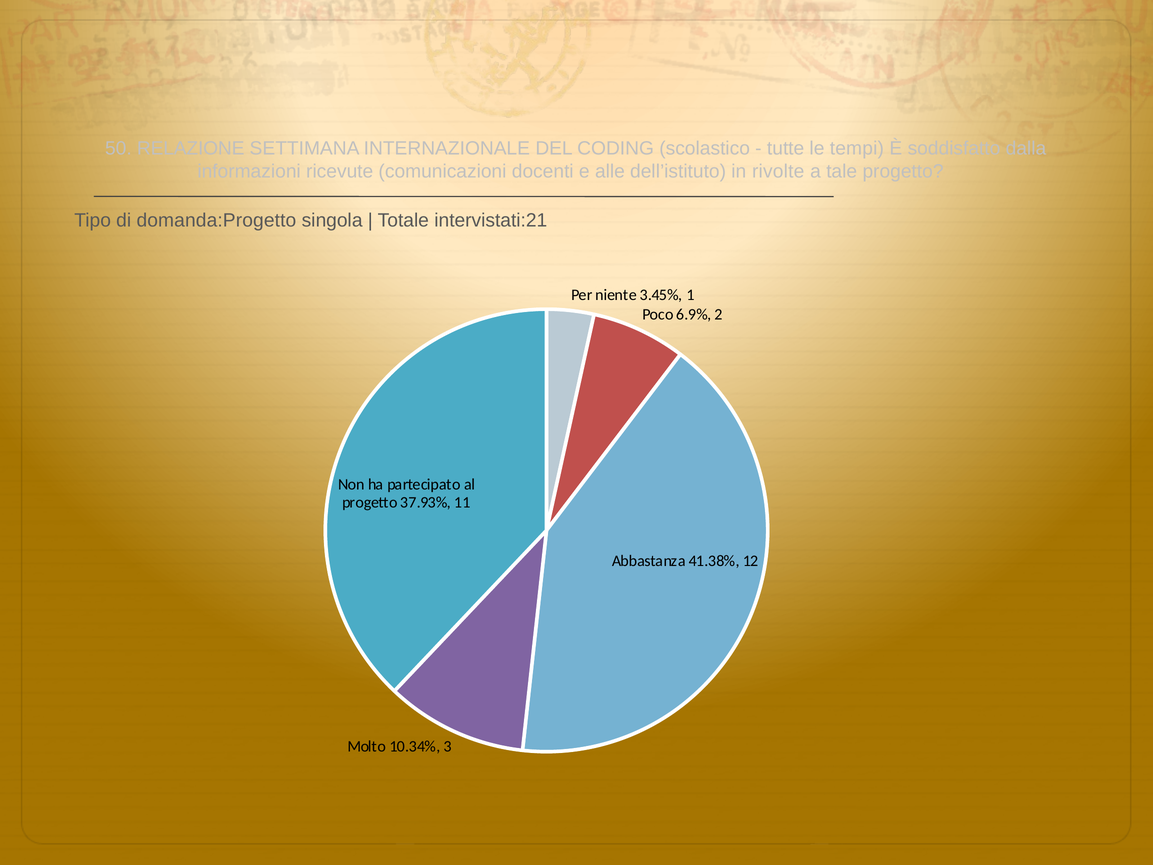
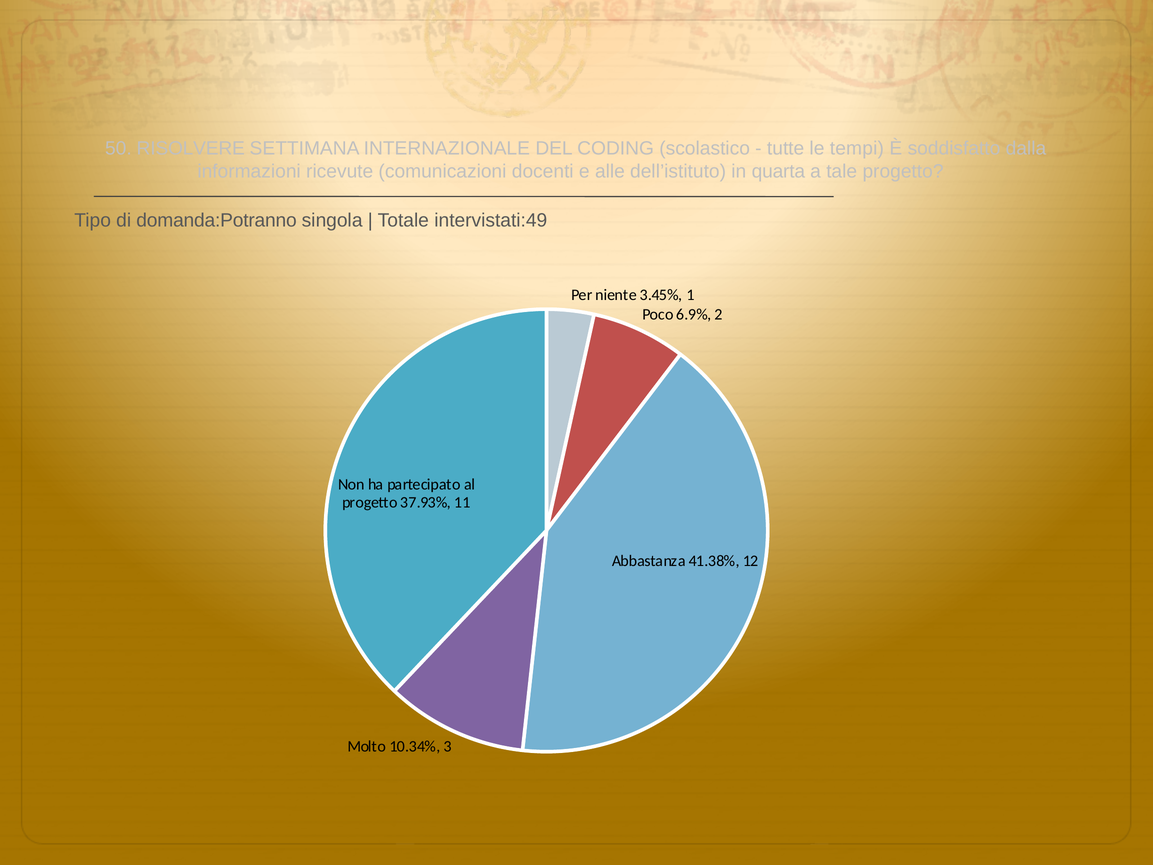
RELAZIONE: RELAZIONE -> RISOLVERE
rivolte: rivolte -> quarta
domanda:Progetto: domanda:Progetto -> domanda:Potranno
intervistati:21: intervistati:21 -> intervistati:49
